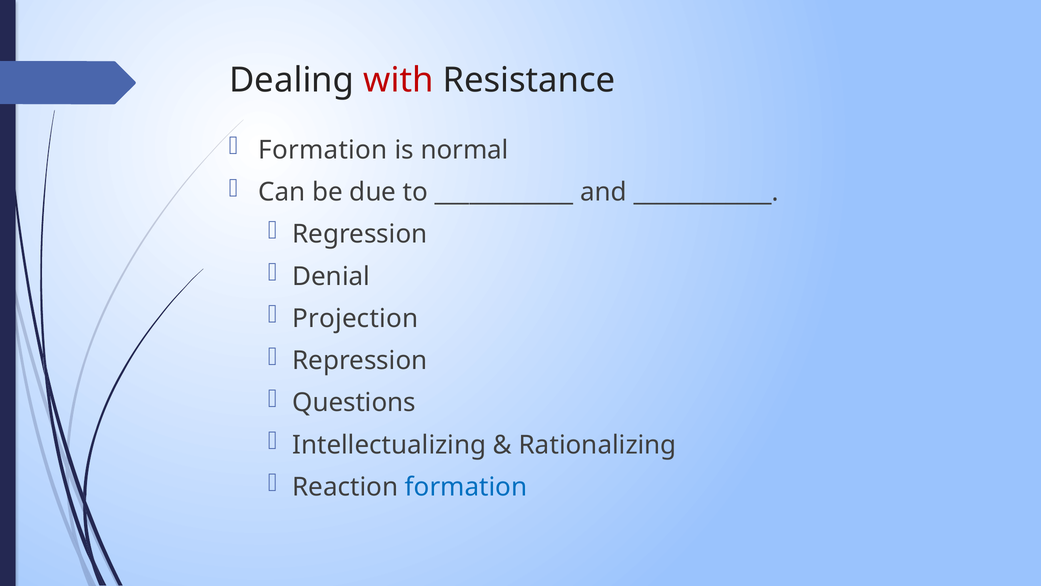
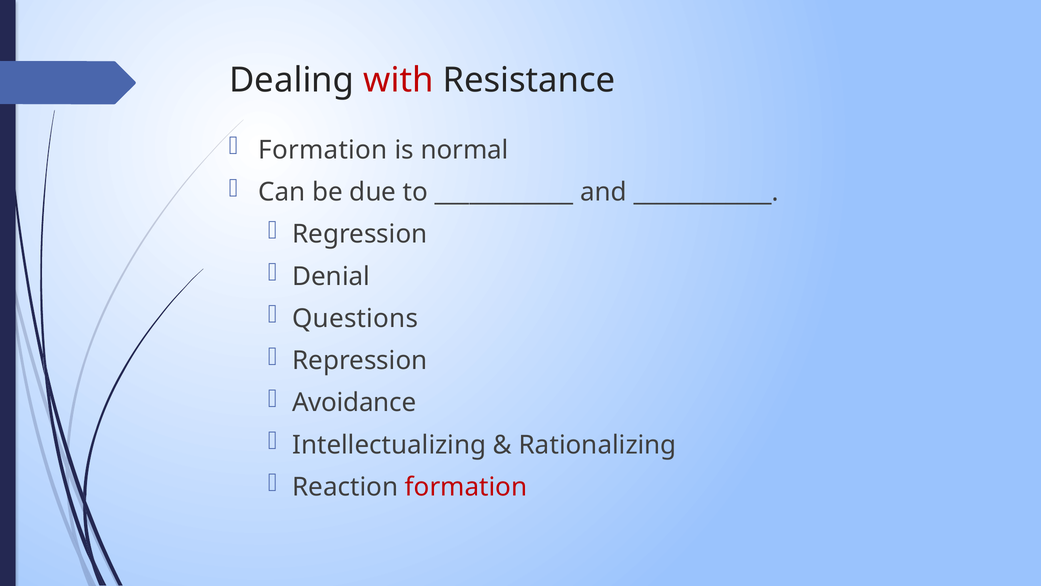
Projection: Projection -> Questions
Questions: Questions -> Avoidance
formation at (466, 487) colour: blue -> red
